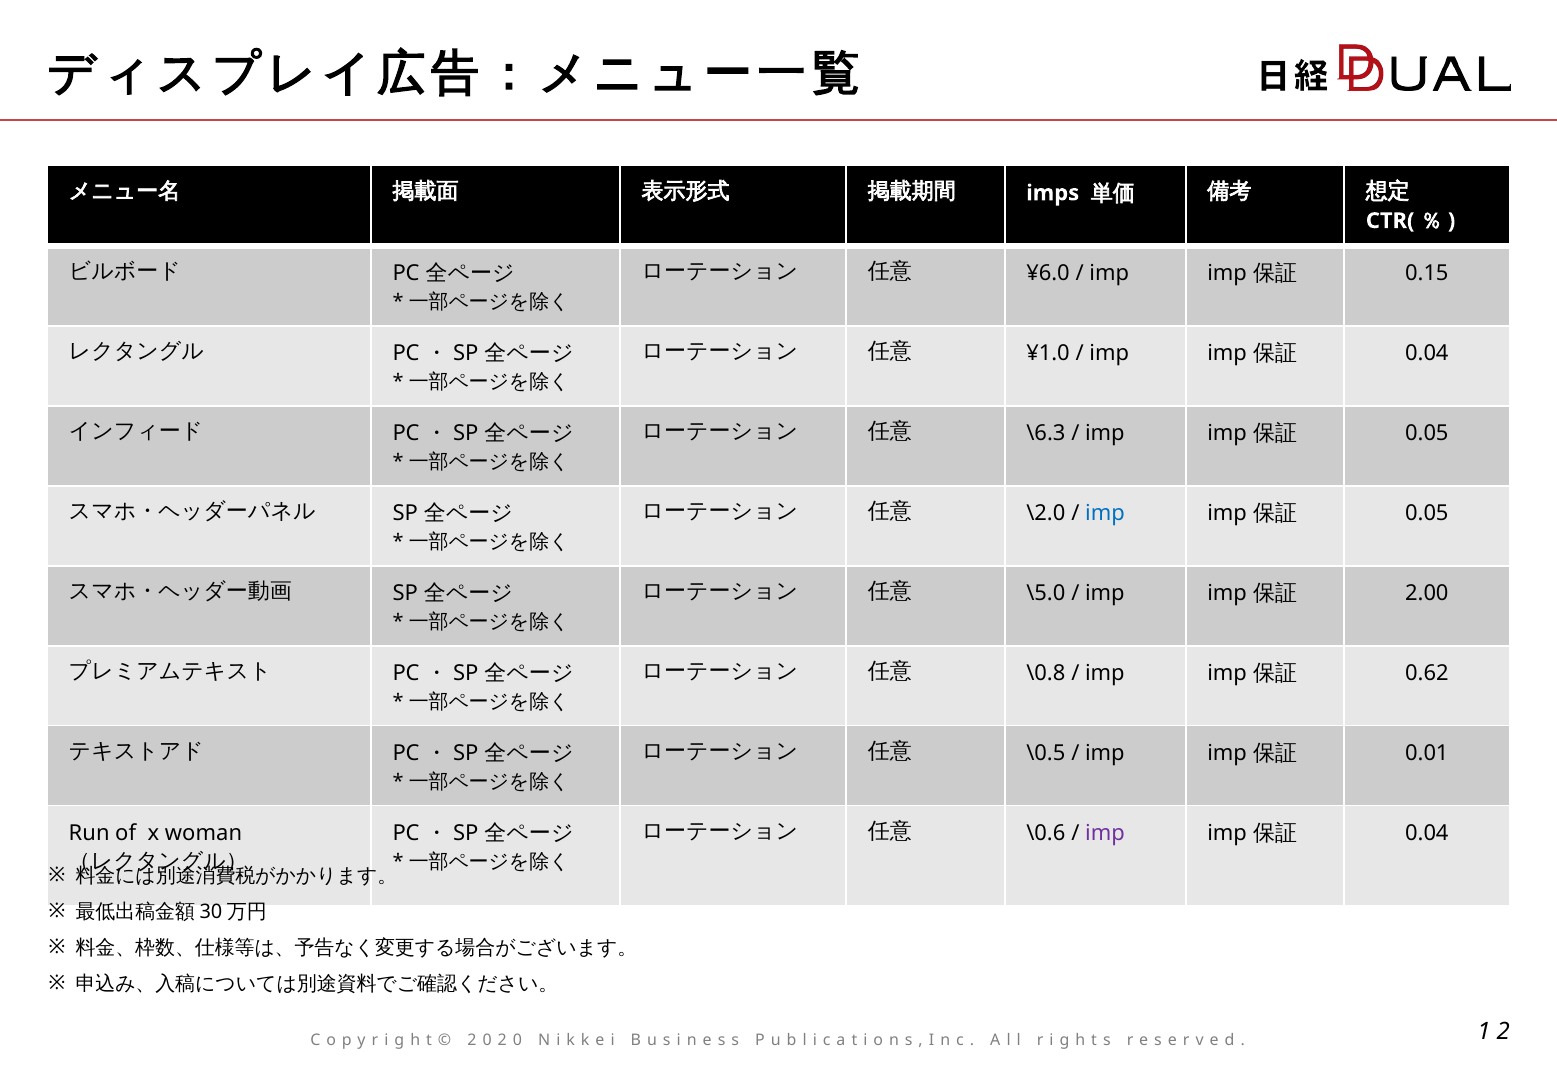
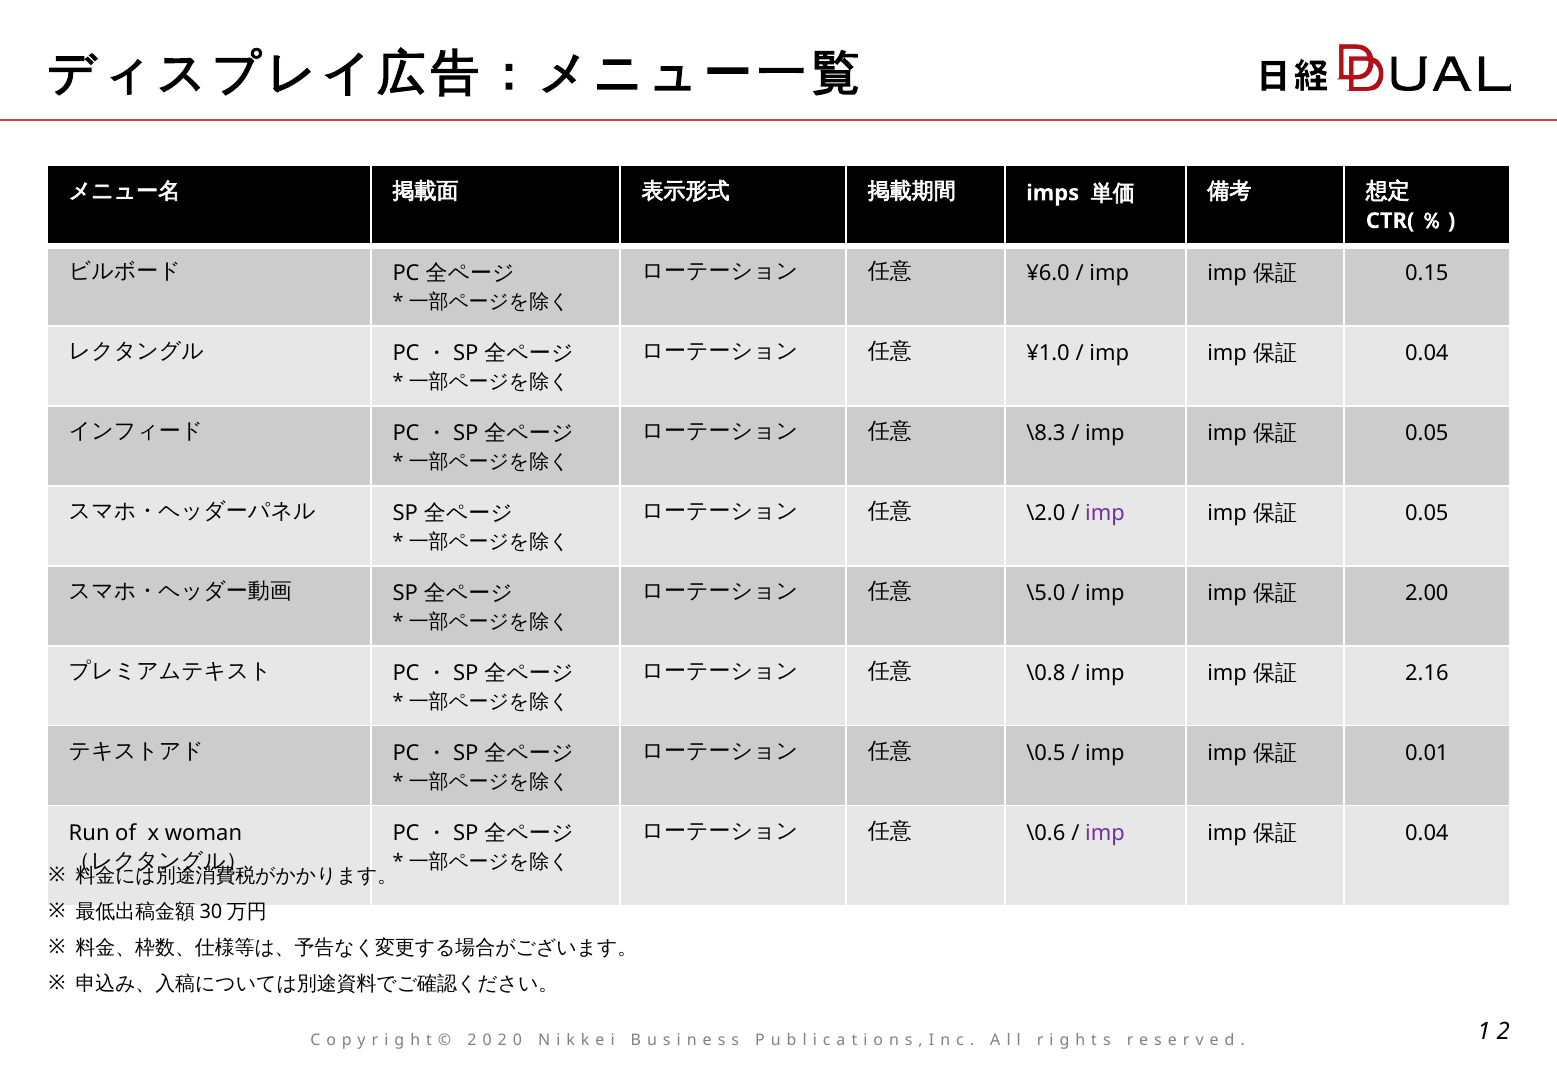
\6.3: \6.3 -> \8.3
imp at (1105, 513) colour: blue -> purple
0.62: 0.62 -> 2.16
